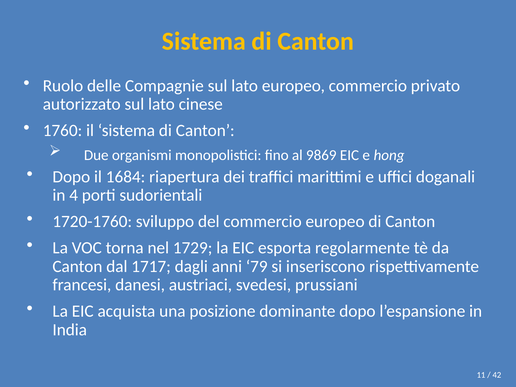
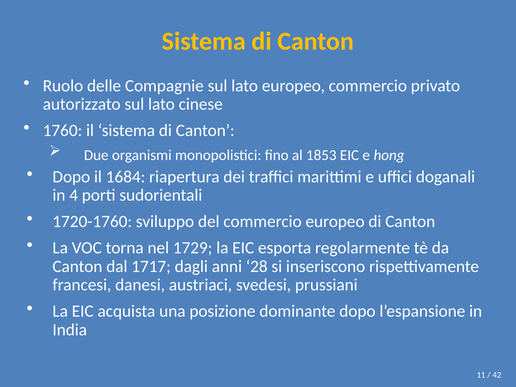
9869: 9869 -> 1853
79: 79 -> 28
